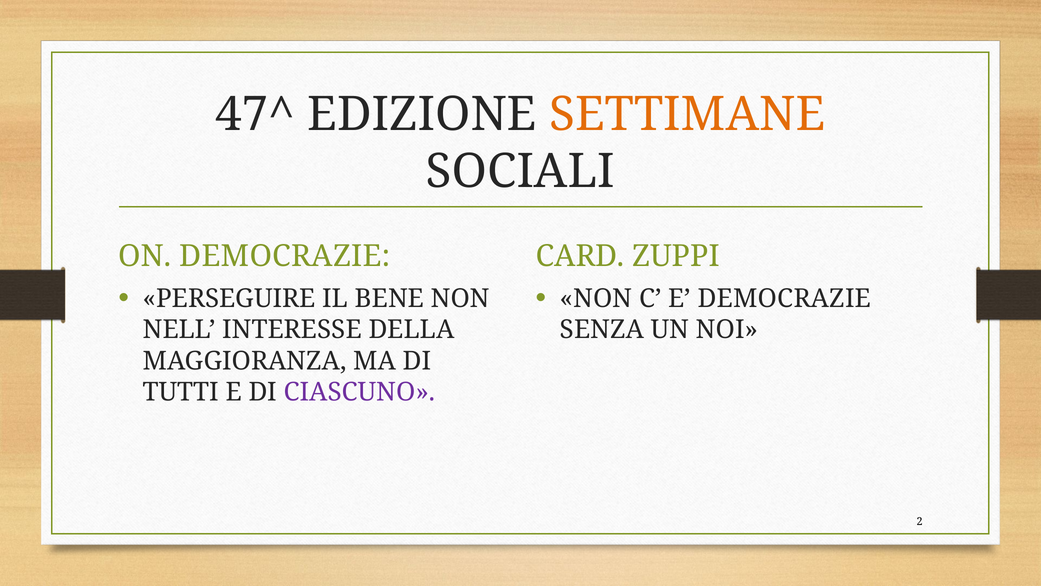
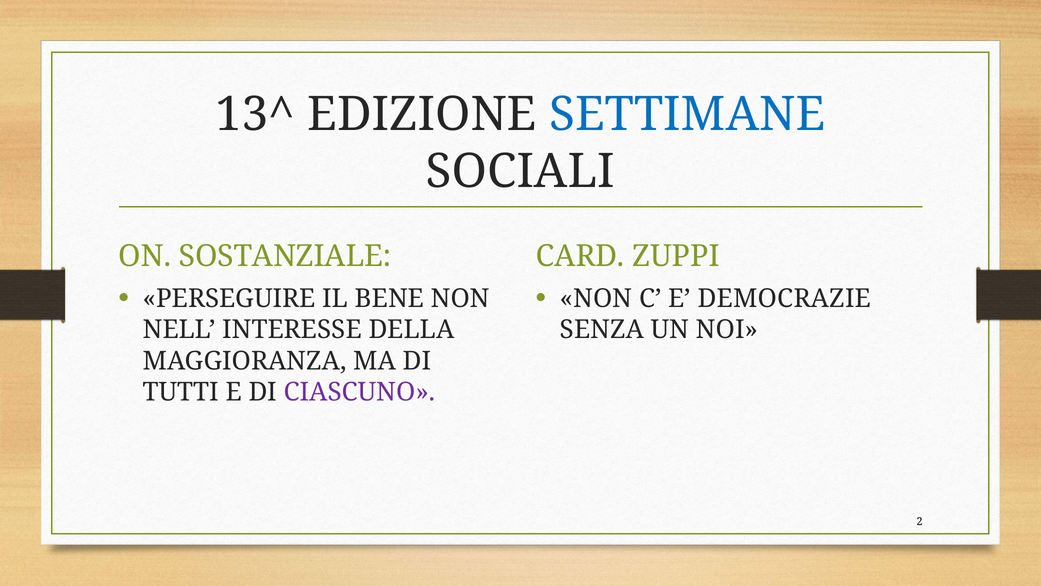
47^: 47^ -> 13^
SETTIMANE colour: orange -> blue
ON DEMOCRAZIE: DEMOCRAZIE -> SOSTANZIALE
